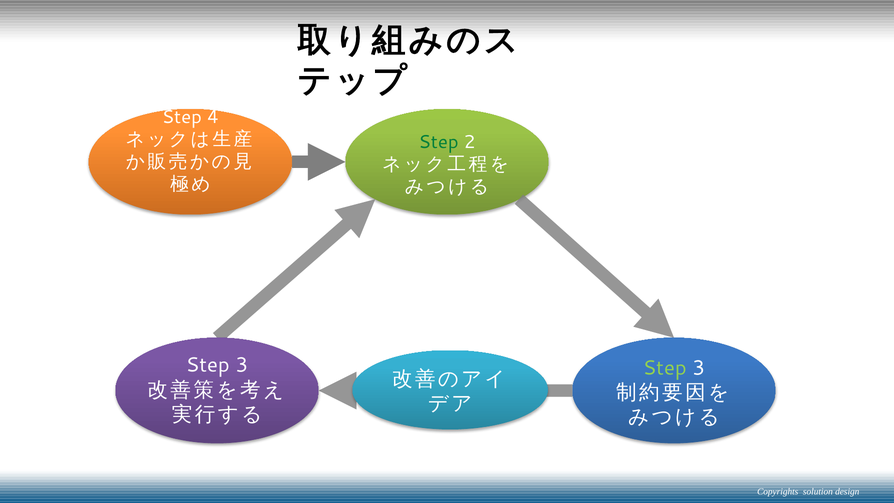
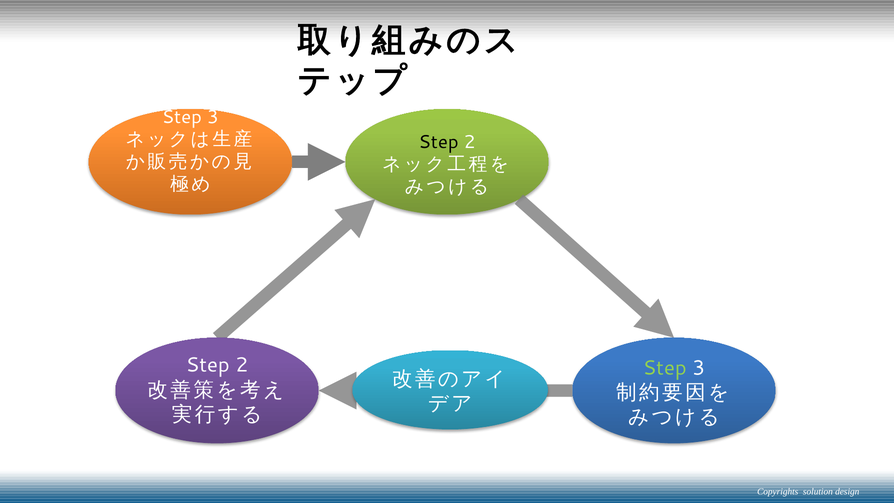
4 at (213, 117): 4 -> 3
Step at (439, 142) colour: green -> black
3 at (242, 365): 3 -> 2
